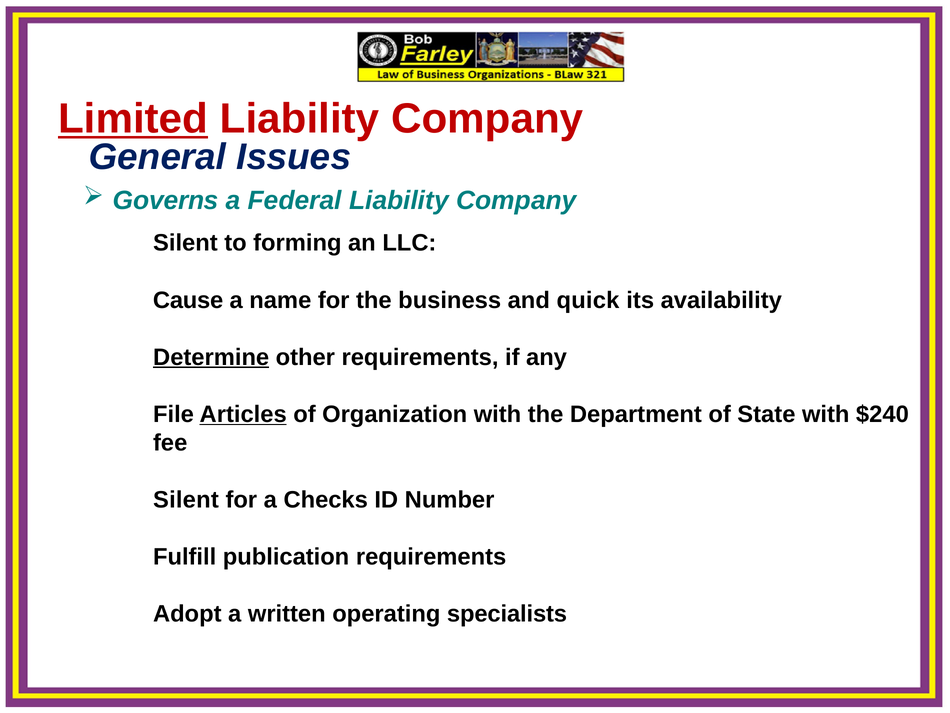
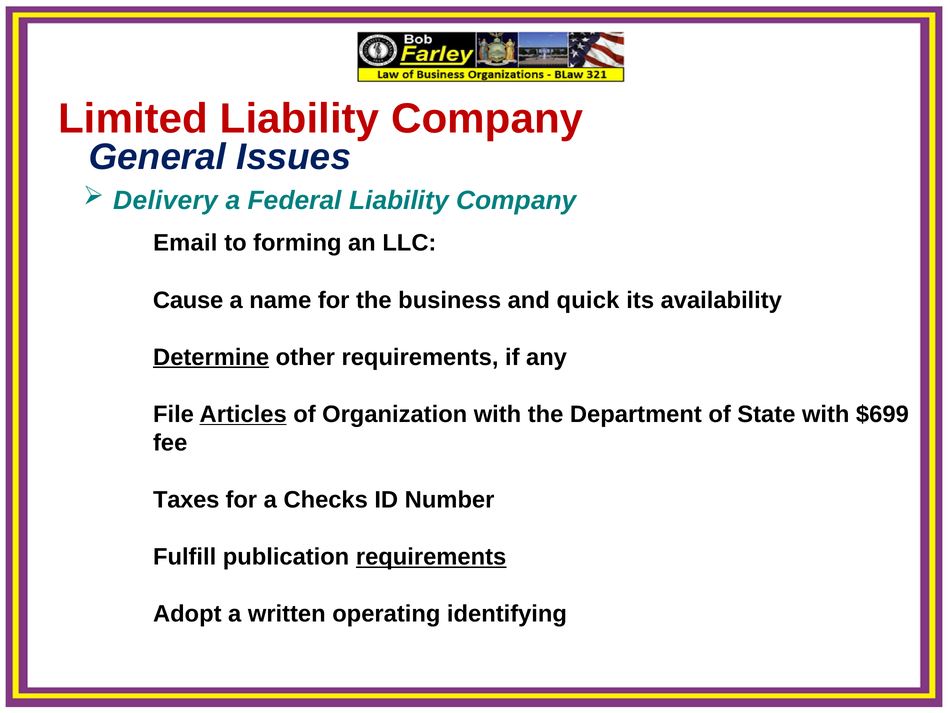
Limited underline: present -> none
Governs: Governs -> Delivery
Silent at (185, 243): Silent -> Email
$240: $240 -> $699
Silent at (186, 499): Silent -> Taxes
requirements at (431, 556) underline: none -> present
specialists: specialists -> identifying
